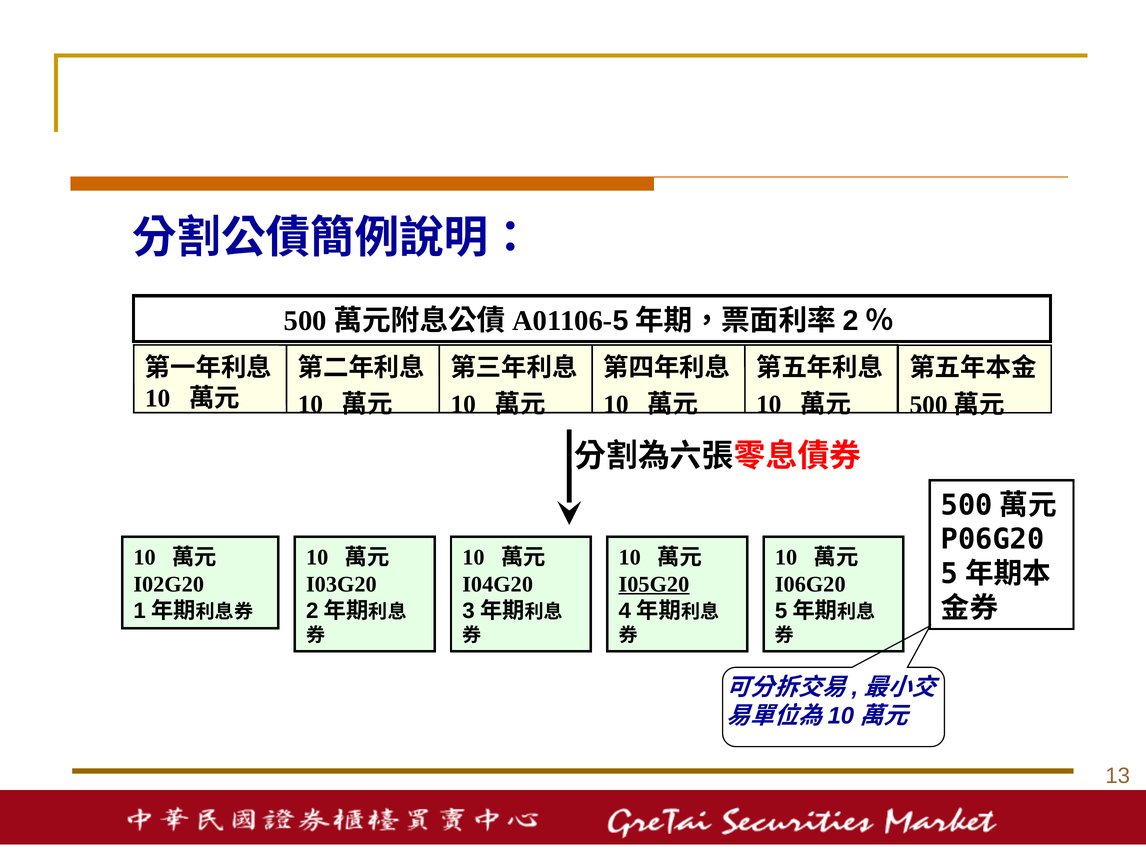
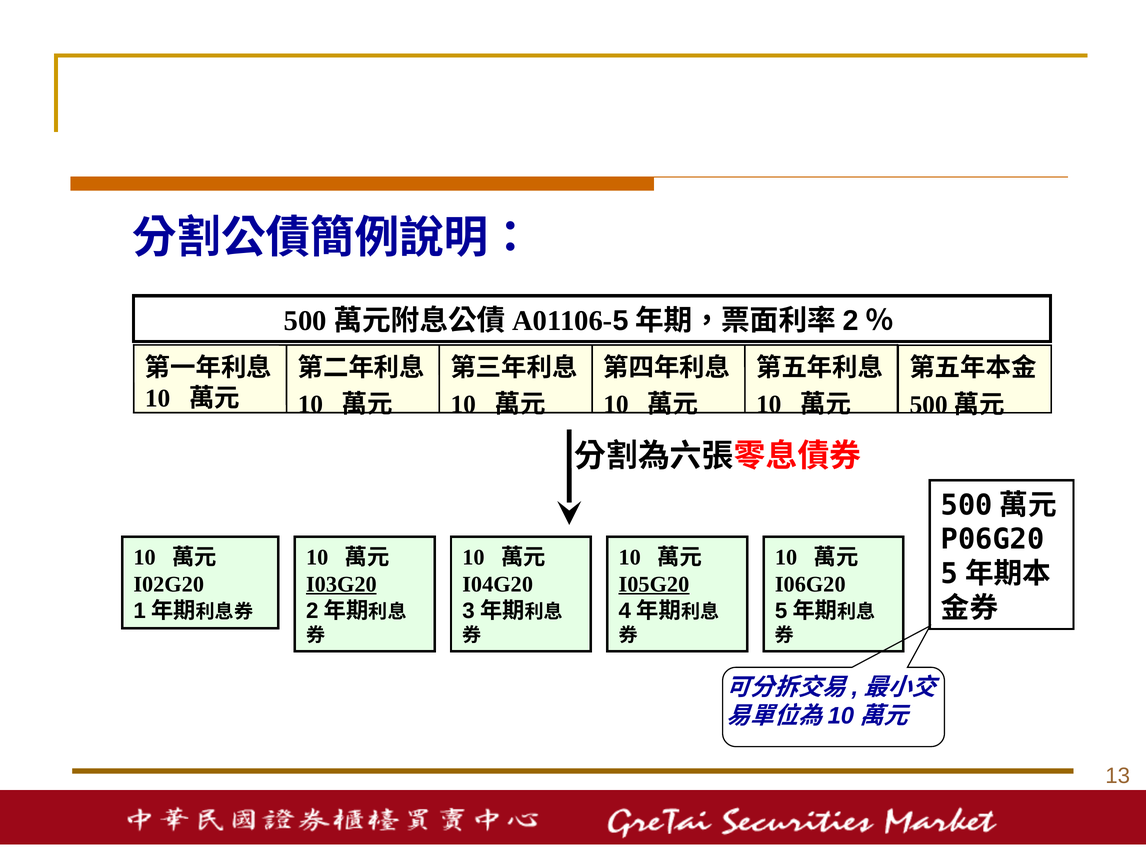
I03G20 underline: none -> present
